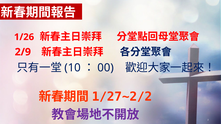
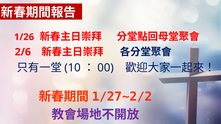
2/9: 2/9 -> 2/6
